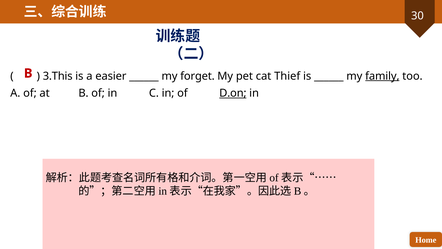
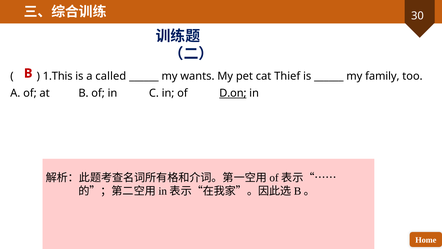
3.This: 3.This -> 1.This
easier: easier -> called
forget: forget -> wants
family underline: present -> none
